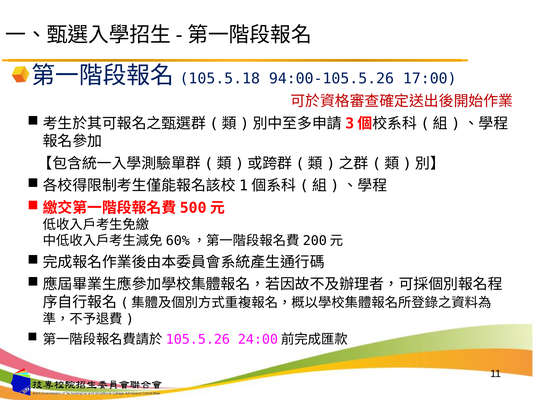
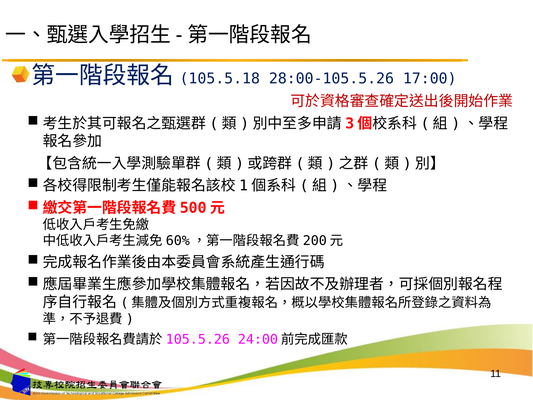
94:00-105.5.26: 94:00-105.5.26 -> 28:00-105.5.26
